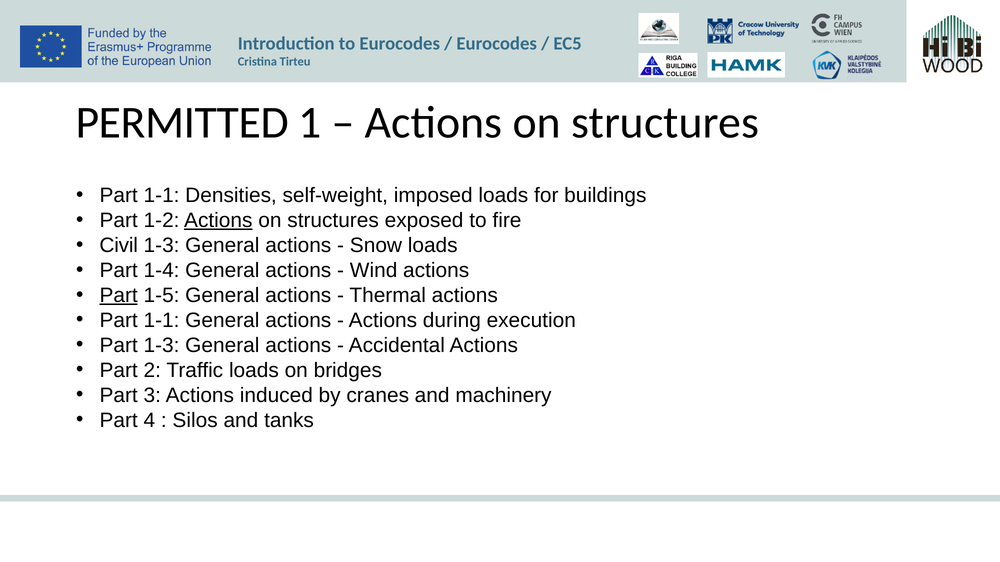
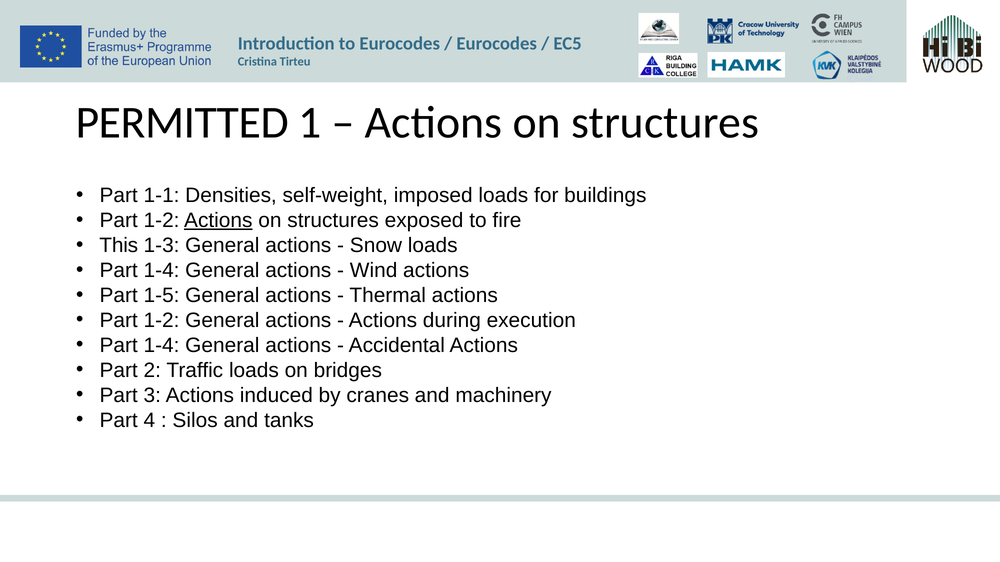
Civil: Civil -> This
Part at (119, 296) underline: present -> none
1-1 at (162, 321): 1-1 -> 1-2
1-3 at (162, 346): 1-3 -> 1-4
